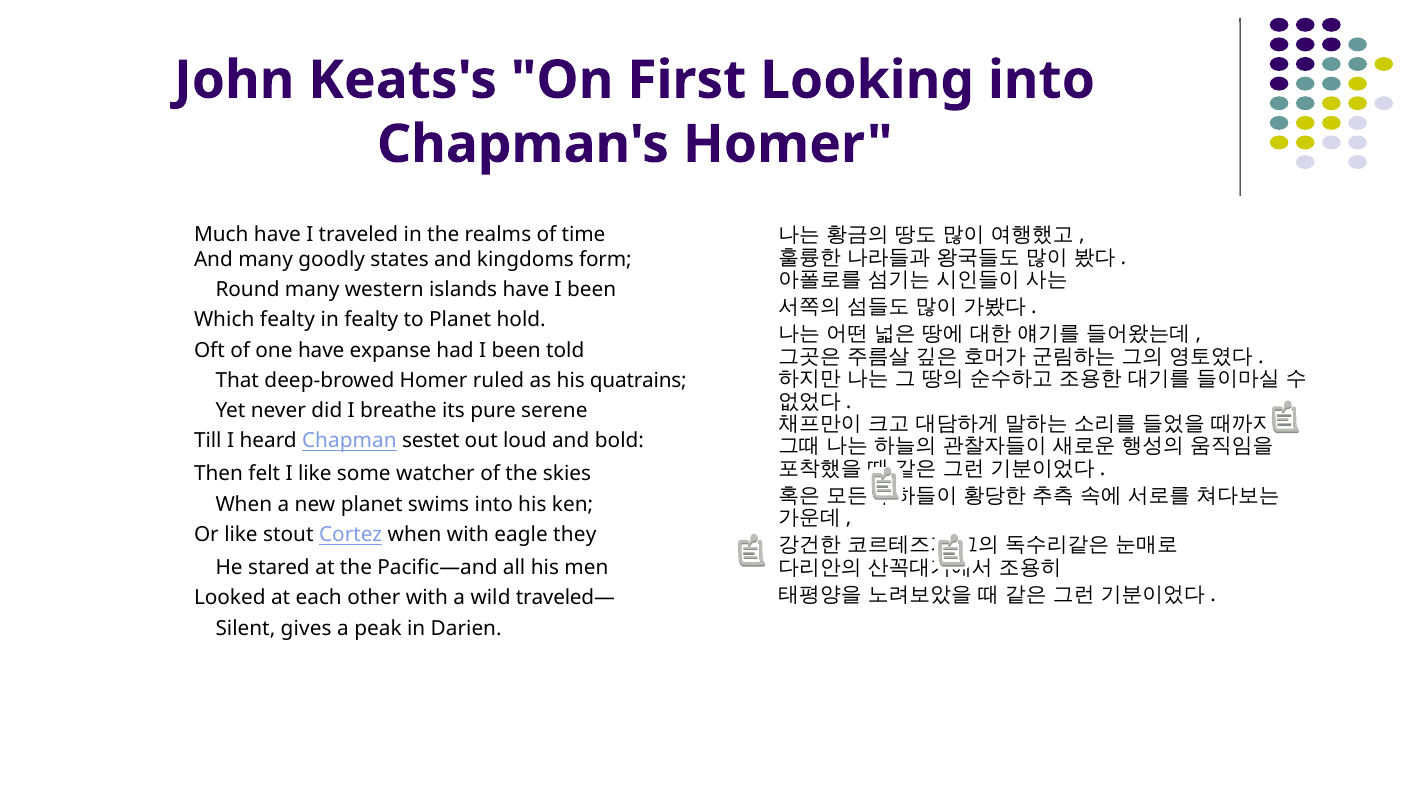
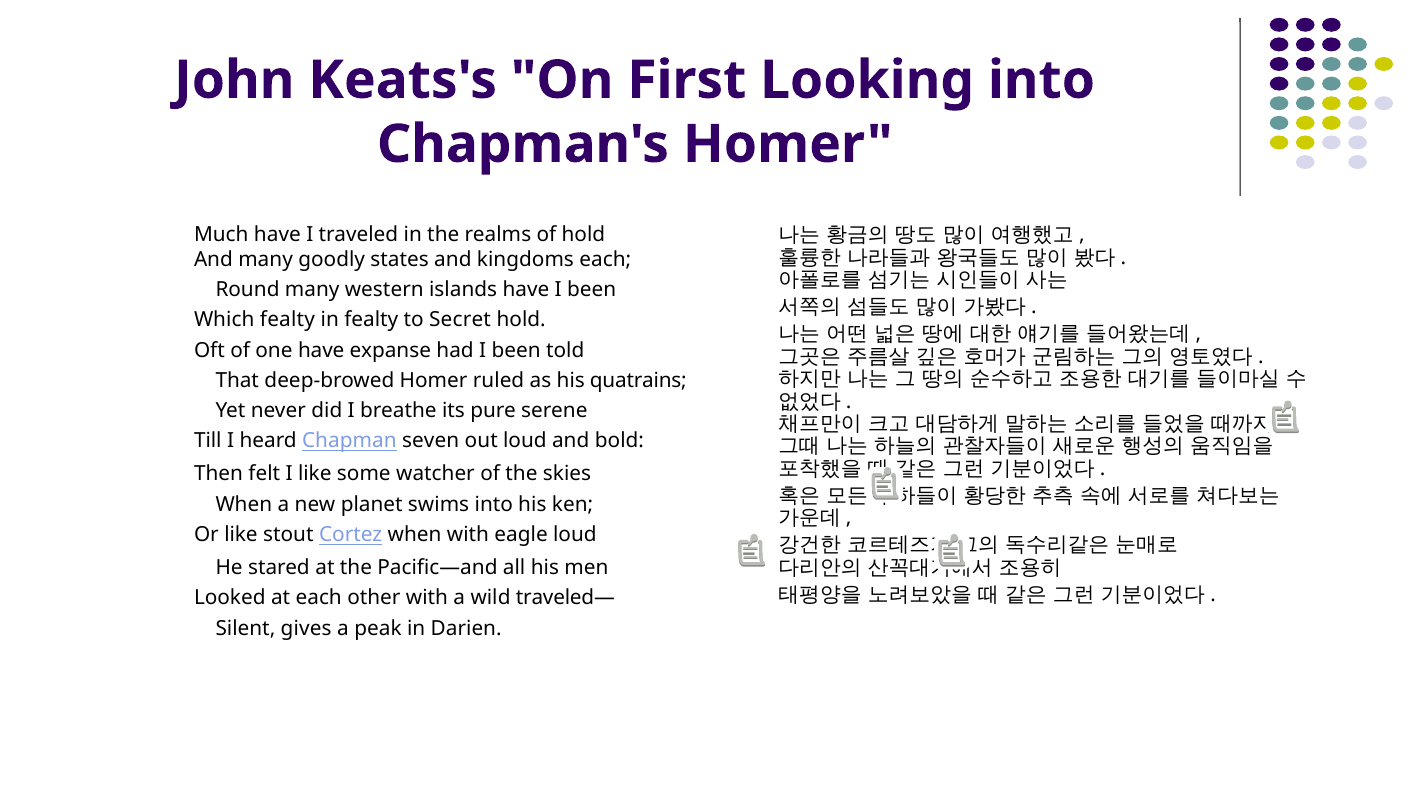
of time: time -> hold
kingdoms form: form -> each
to Planet: Planet -> Secret
sestet: sestet -> seven
eagle they: they -> loud
